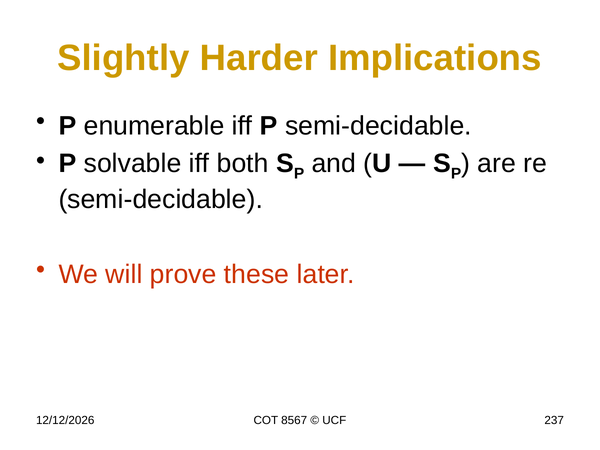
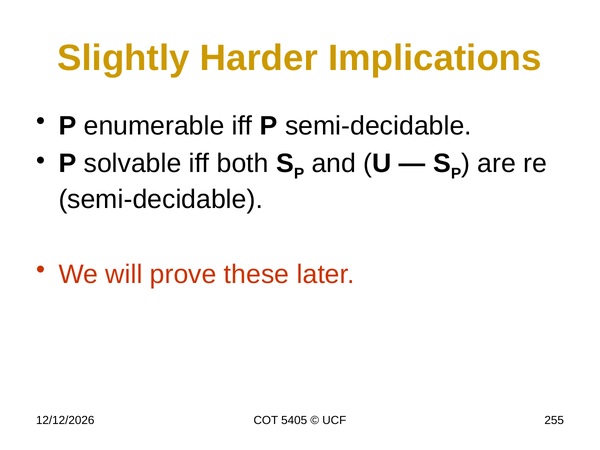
8567: 8567 -> 5405
237: 237 -> 255
